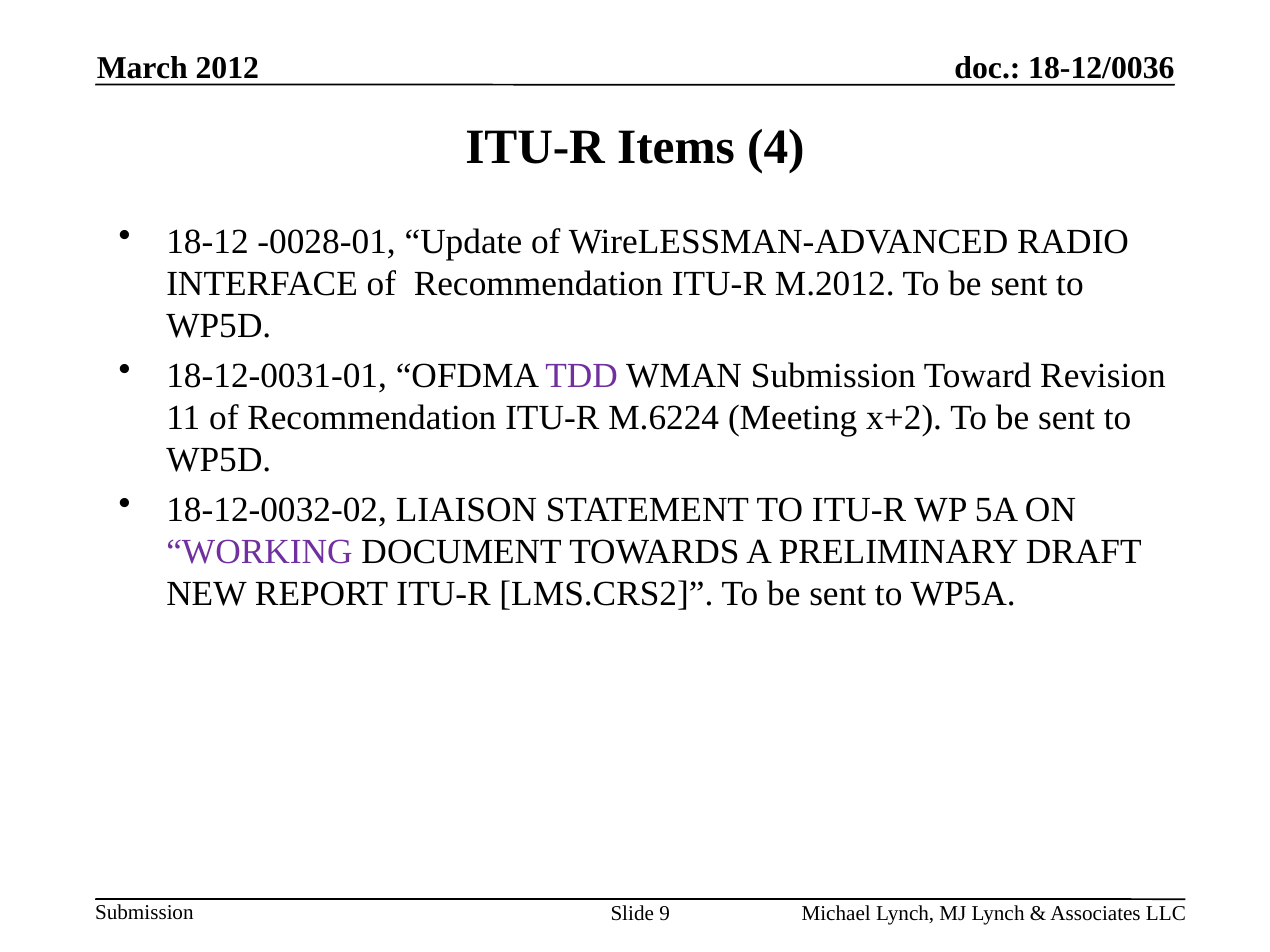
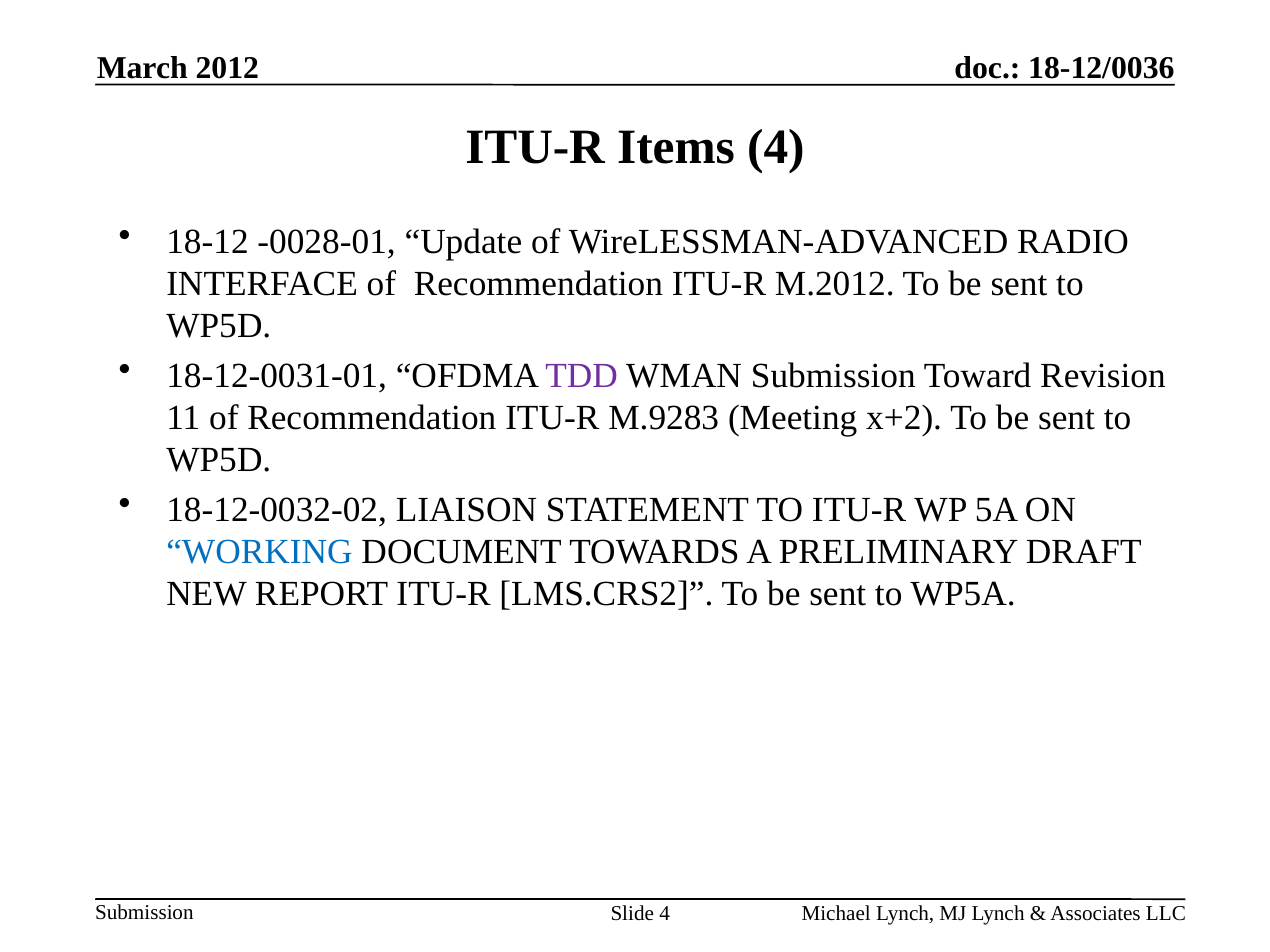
M.6224: M.6224 -> M.9283
WORKING colour: purple -> blue
Slide 9: 9 -> 4
